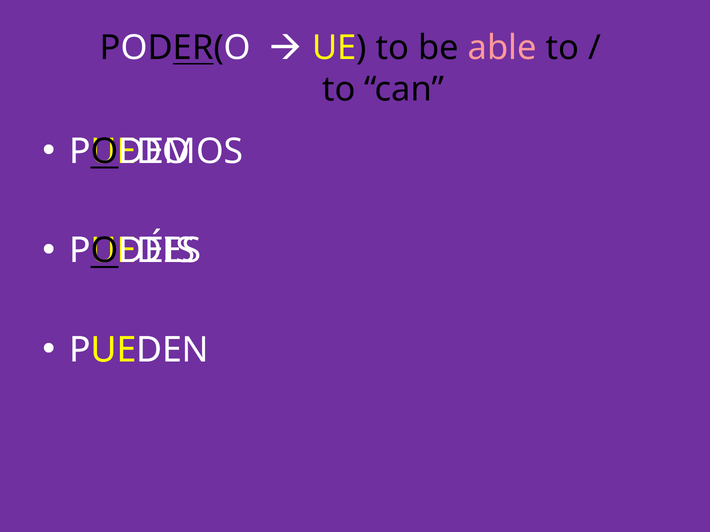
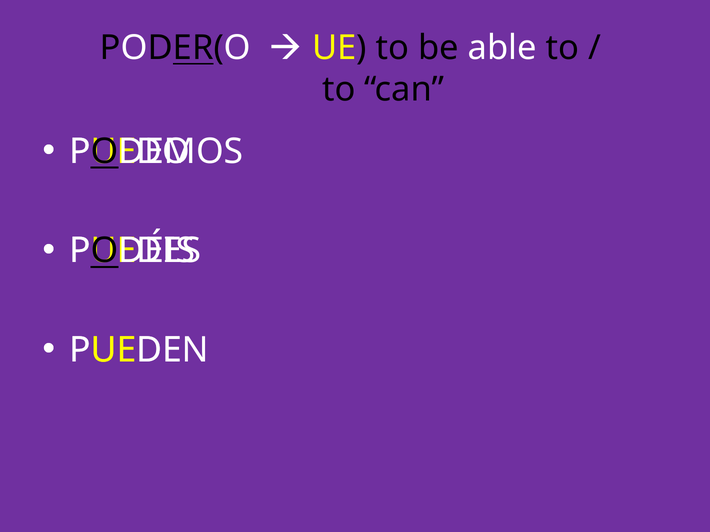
able colour: pink -> white
